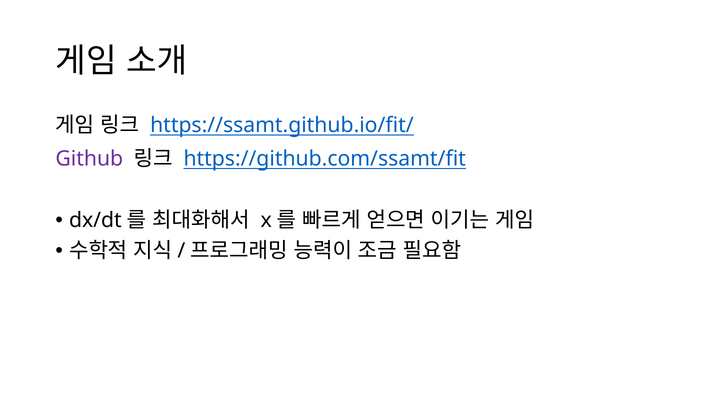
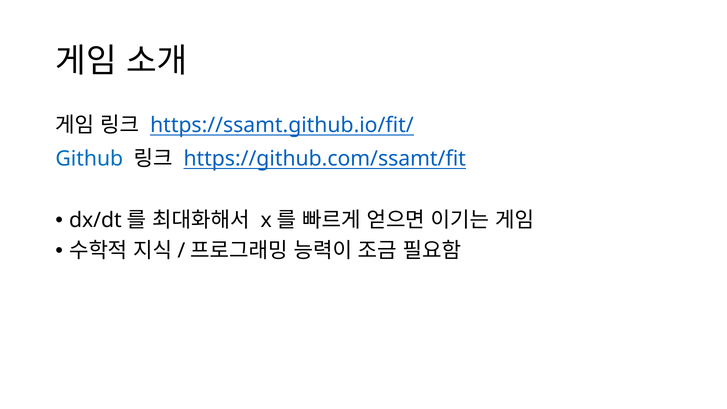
Github colour: purple -> blue
